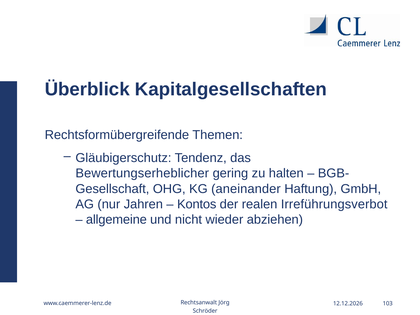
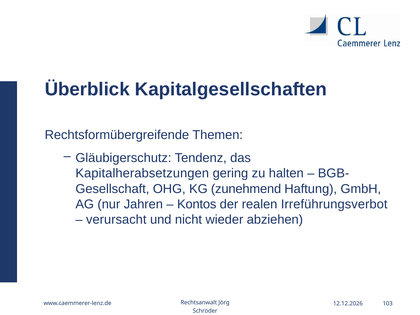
Bewertungserheblicher: Bewertungserheblicher -> Kapitalherabsetzungen
aneinander: aneinander -> zunehmend
allgemeine: allgemeine -> verursacht
